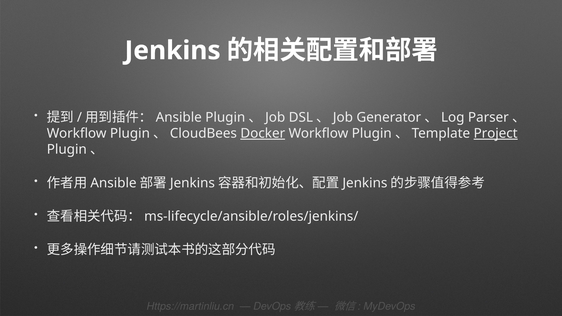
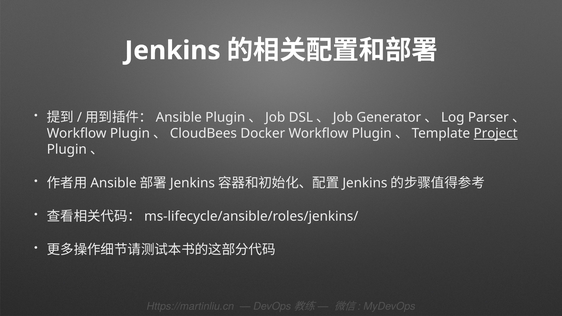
Docker underline: present -> none
